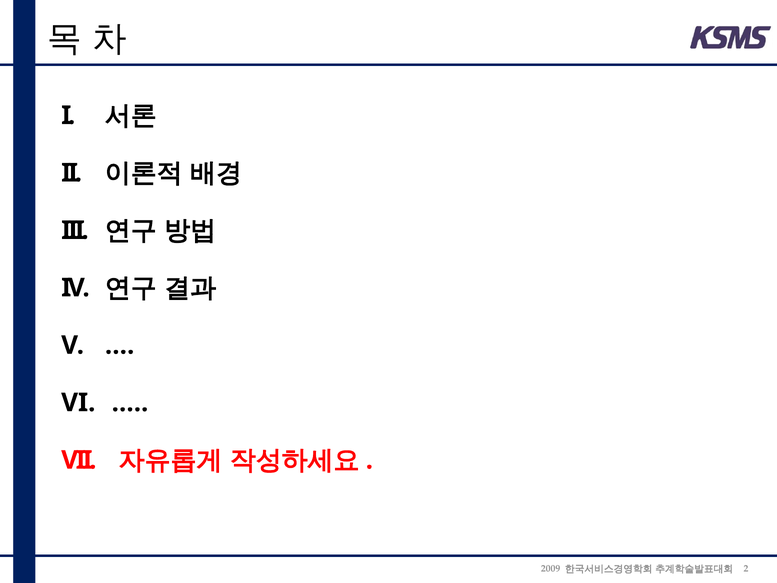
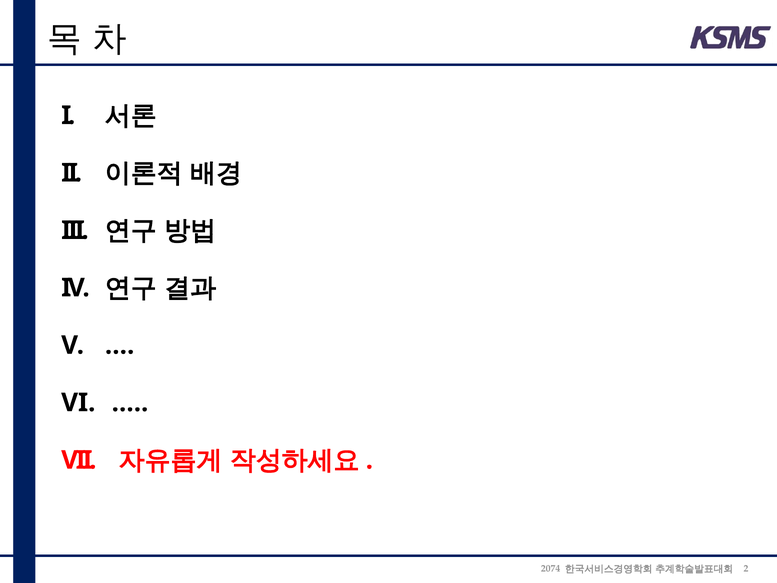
2009: 2009 -> 2074
